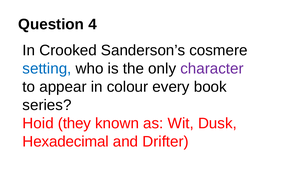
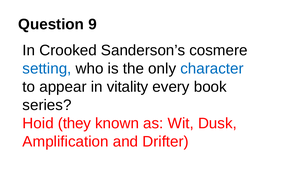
4: 4 -> 9
character colour: purple -> blue
colour: colour -> vitality
Hexadecimal: Hexadecimal -> Amplification
